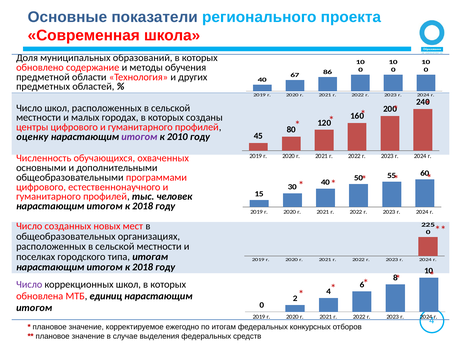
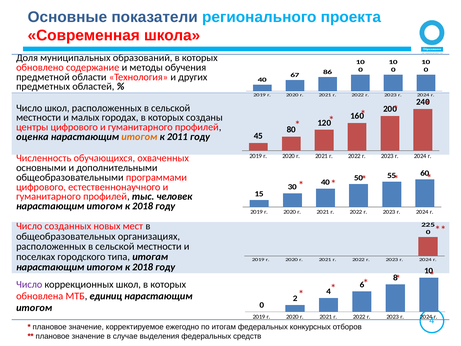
оценку: оценку -> оценка
итогом at (139, 137) colour: purple -> orange
2010: 2010 -> 2011
